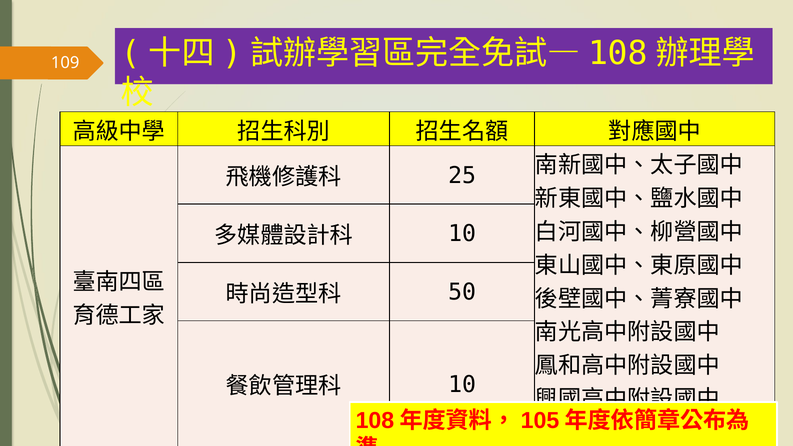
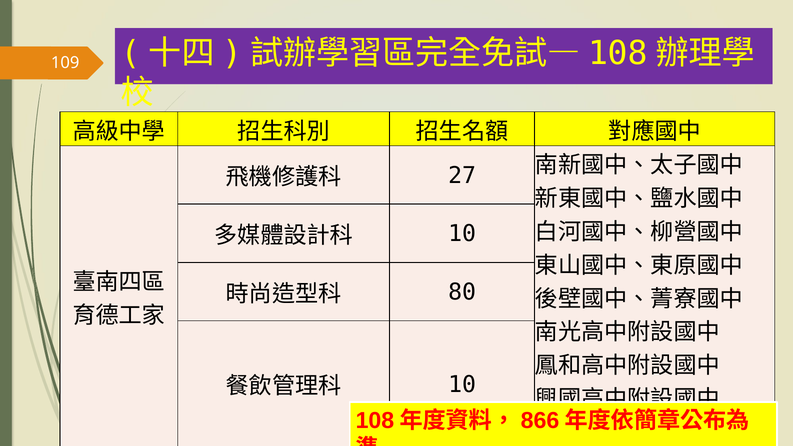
25: 25 -> 27
50: 50 -> 80
105: 105 -> 866
